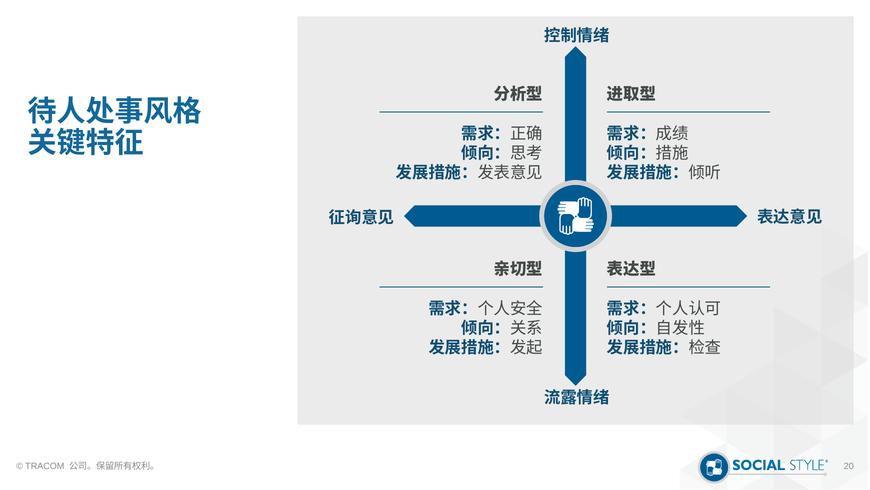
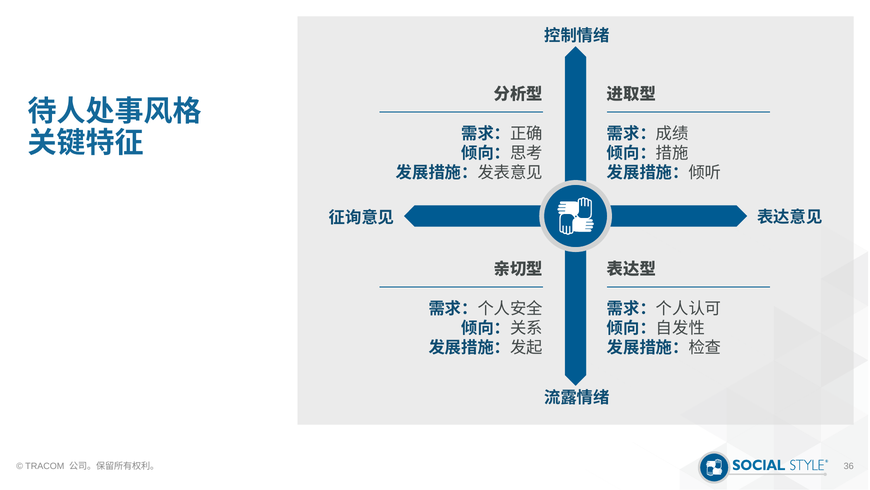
20: 20 -> 36
